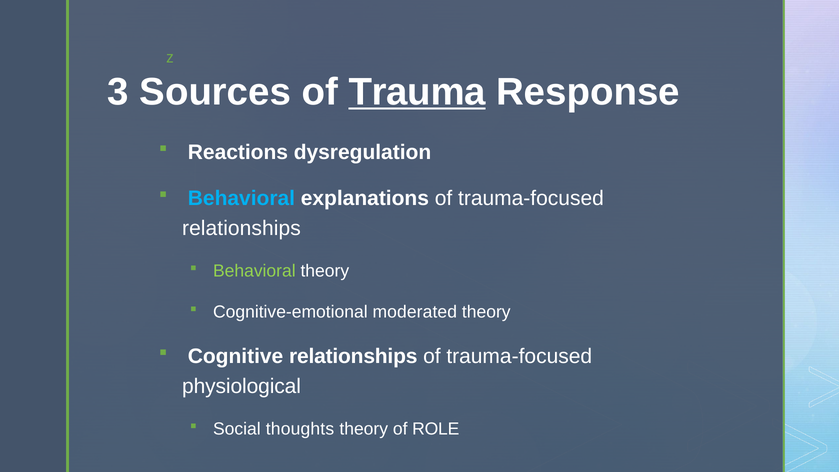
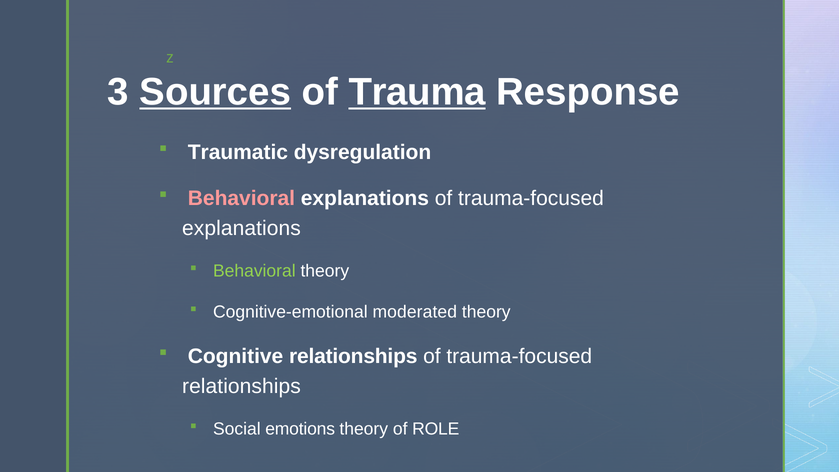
Sources underline: none -> present
Reactions: Reactions -> Traumatic
Behavioral at (241, 198) colour: light blue -> pink
relationships at (241, 228): relationships -> explanations
physiological at (242, 386): physiological -> relationships
thoughts: thoughts -> emotions
